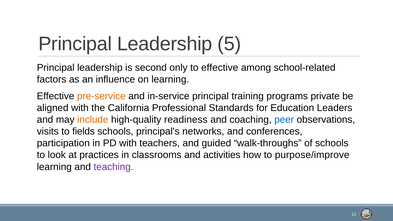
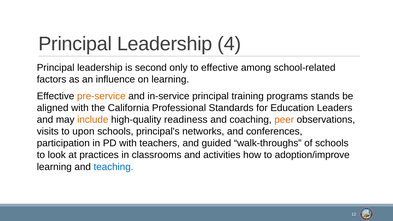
5: 5 -> 4
private: private -> stands
peer colour: blue -> orange
fields: fields -> upon
purpose/improve: purpose/improve -> adoption/improve
teaching colour: purple -> blue
